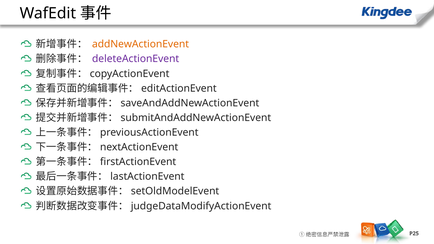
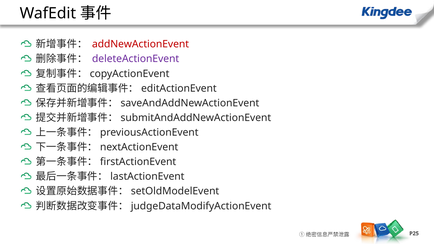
addNewActionEvent colour: orange -> red
